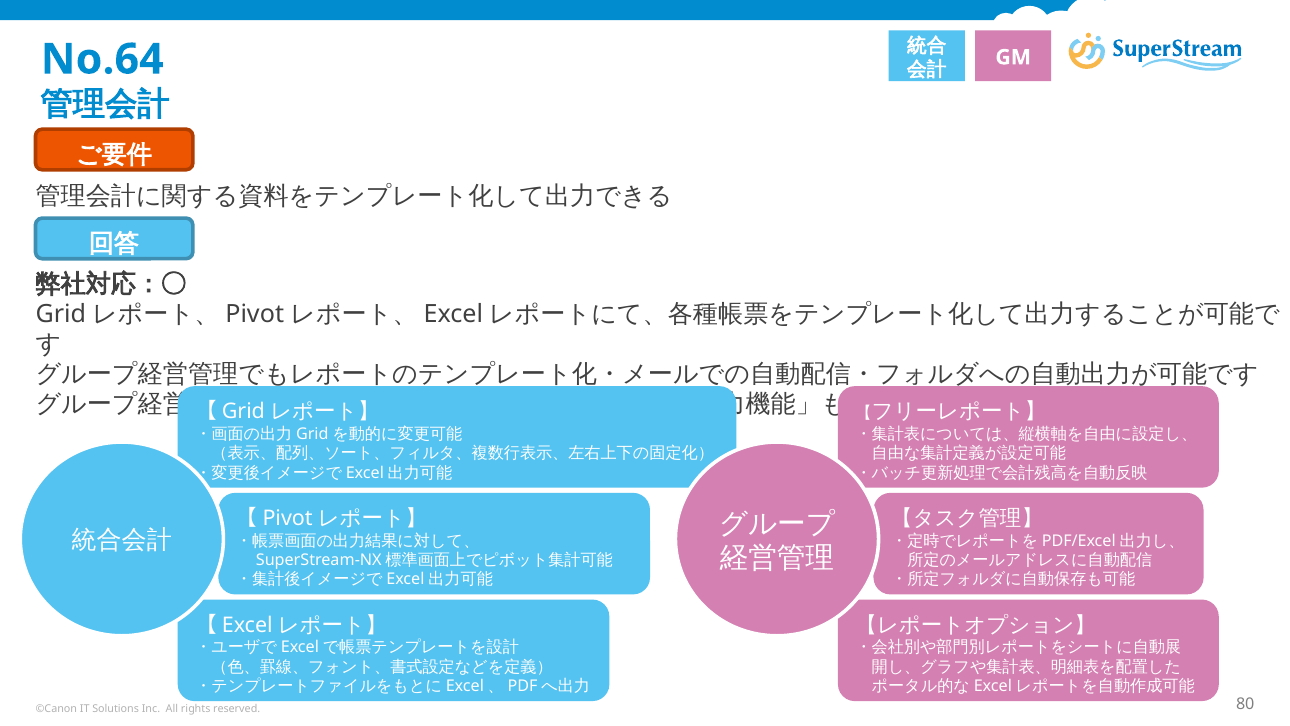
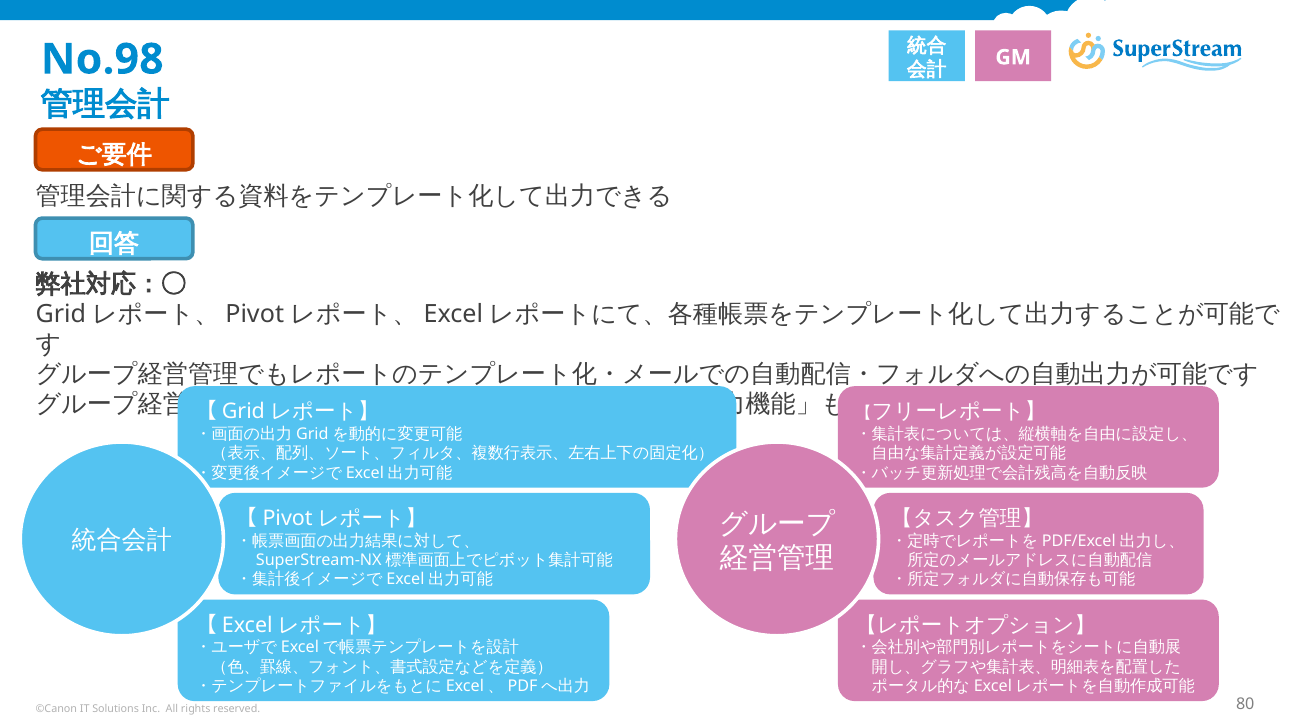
No.64: No.64 -> No.98
